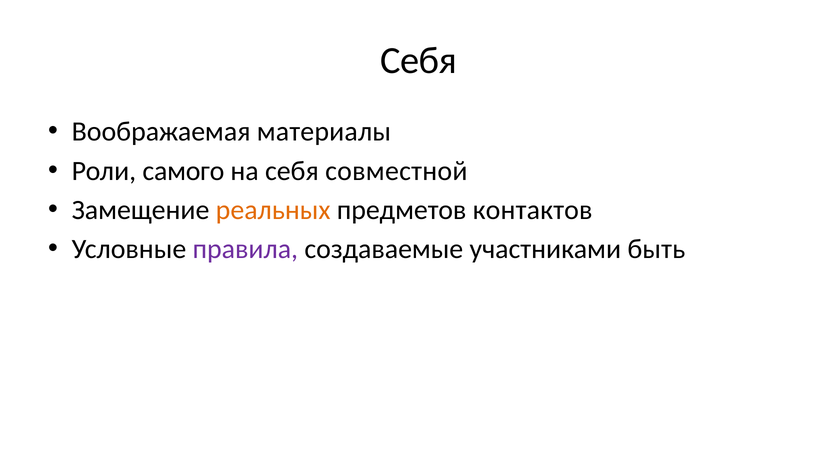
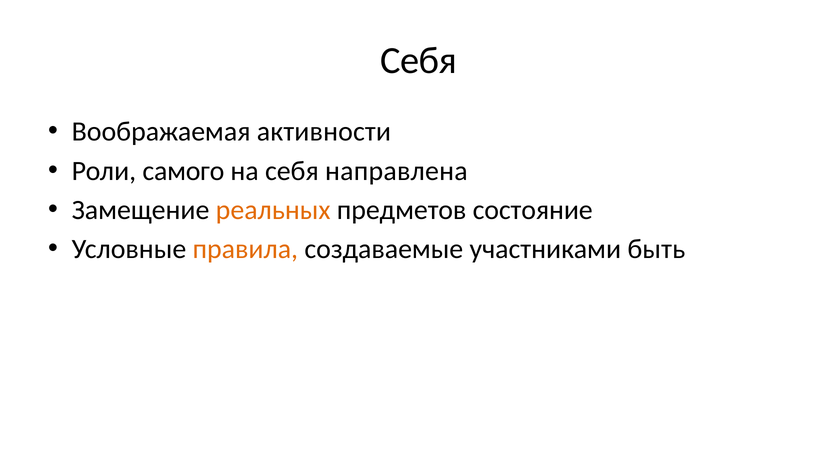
материалы: материалы -> активности
совместной: совместной -> направлена
контактов: контактов -> состояние
правила colour: purple -> orange
